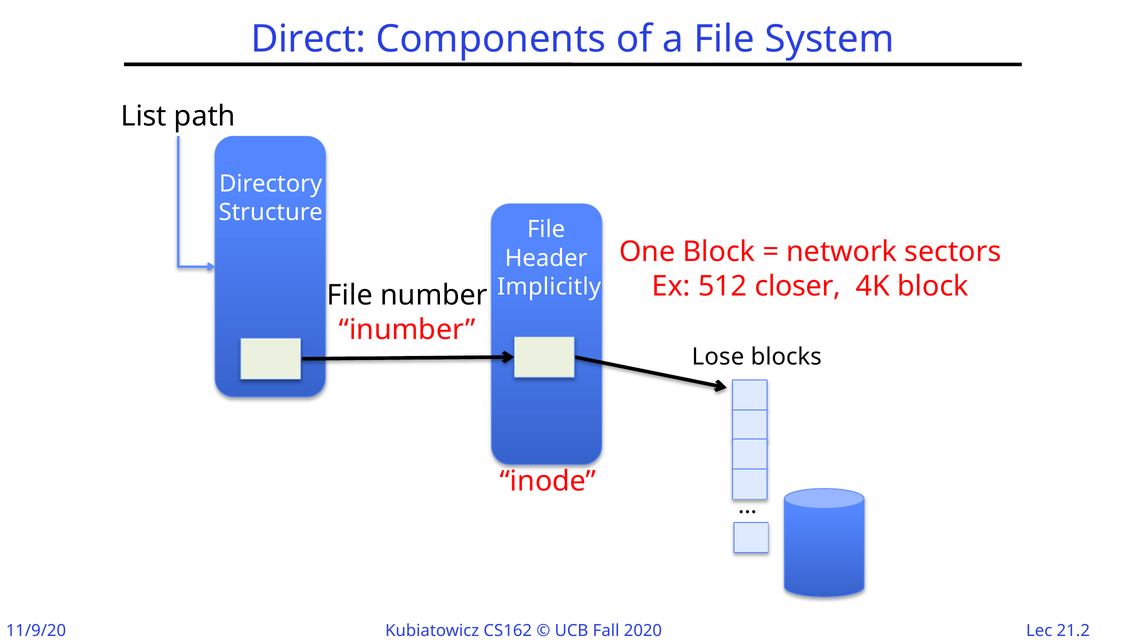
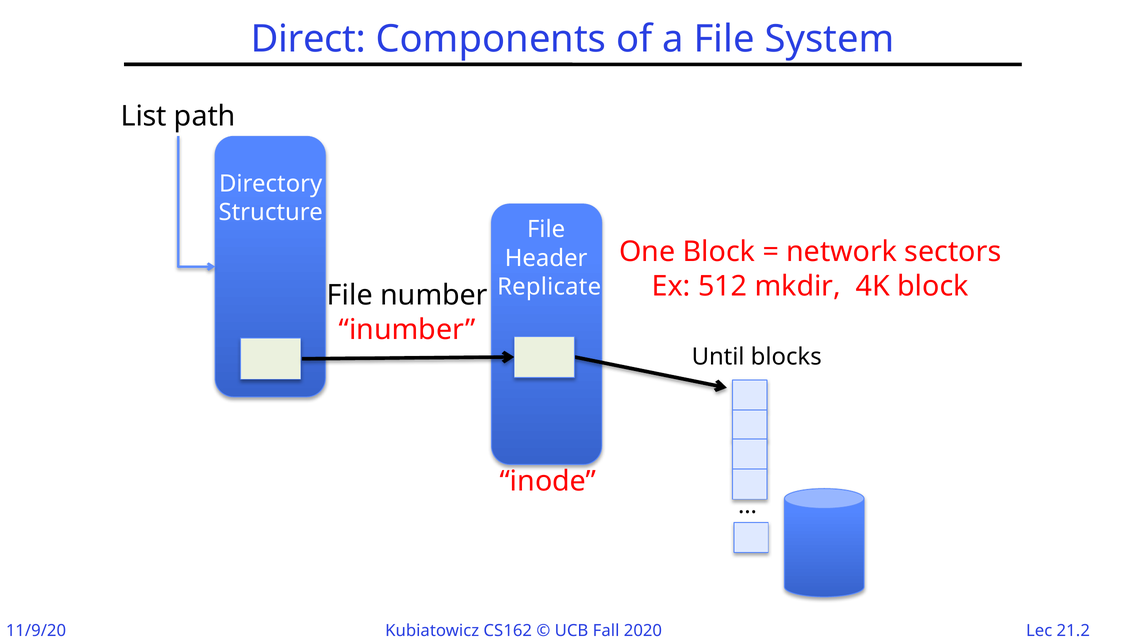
closer: closer -> mkdir
Implicitly: Implicitly -> Replicate
Lose: Lose -> Until
